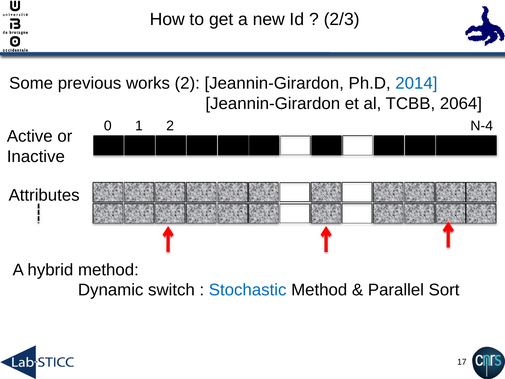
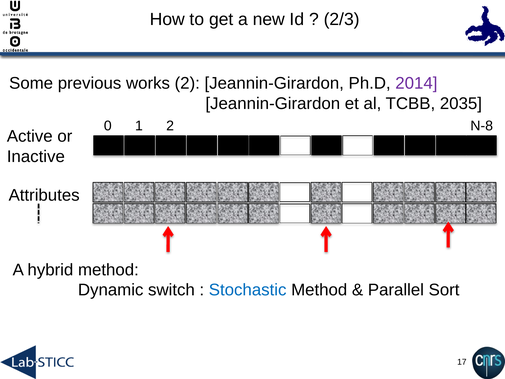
2014 colour: blue -> purple
2064: 2064 -> 2035
N-4: N-4 -> N-8
